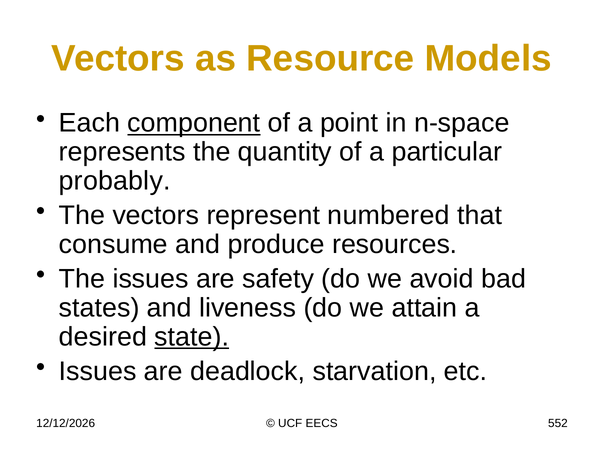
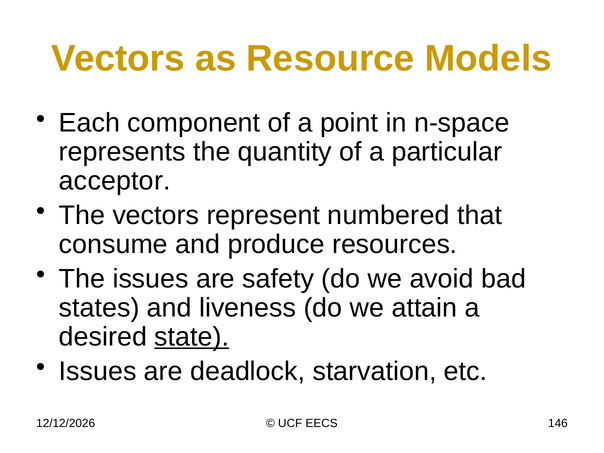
component underline: present -> none
probably: probably -> acceptor
552: 552 -> 146
